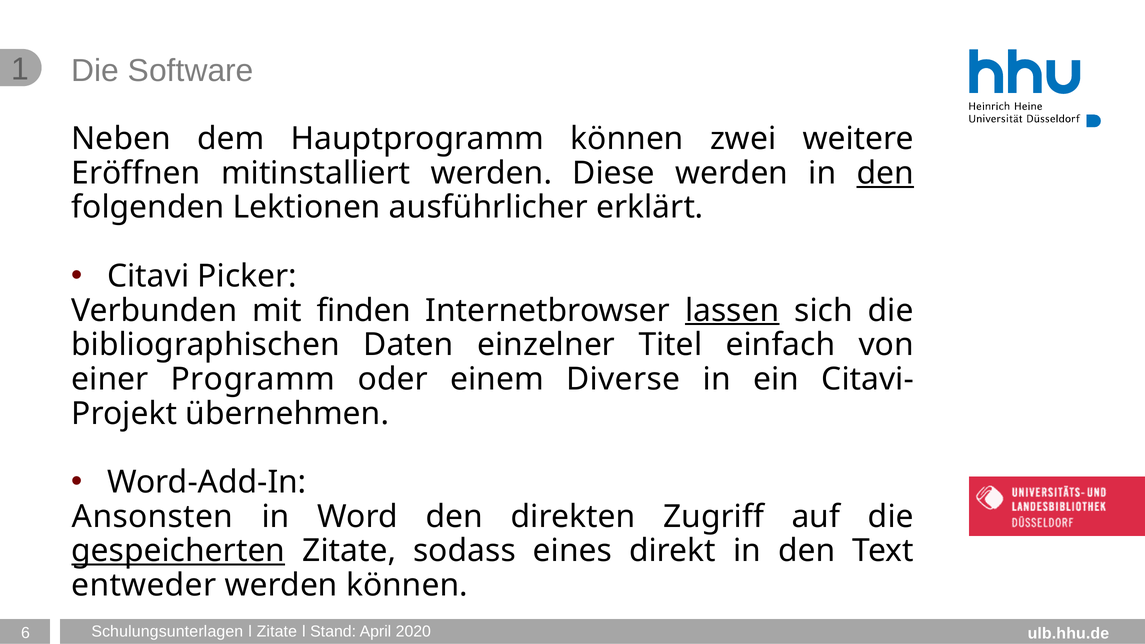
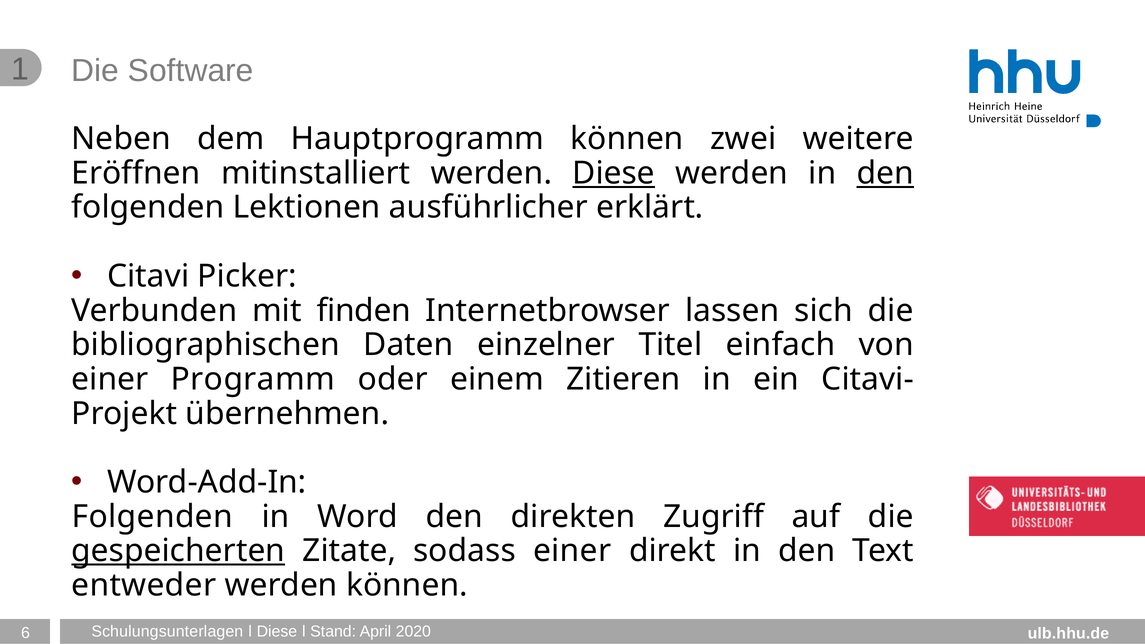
Diese at (614, 173) underline: none -> present
lassen underline: present -> none
Diverse: Diverse -> Zitieren
Ansonsten at (152, 517): Ansonsten -> Folgenden
sodass eines: eines -> einer
Zitate at (277, 632): Zitate -> Diese
